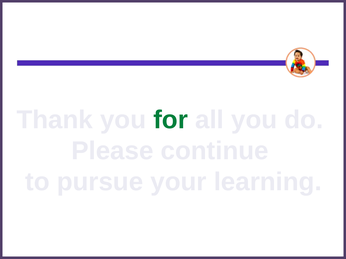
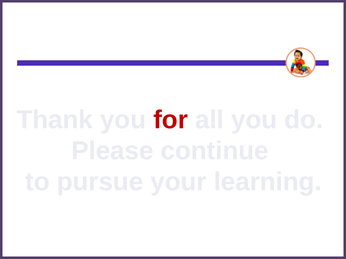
for colour: green -> red
